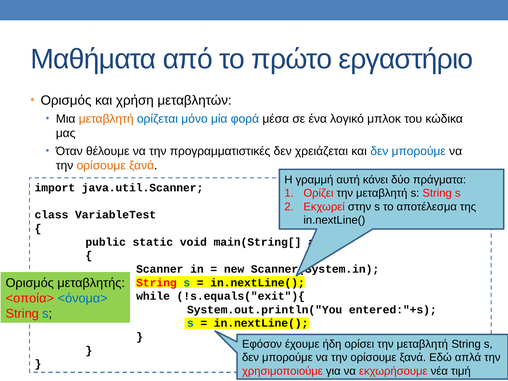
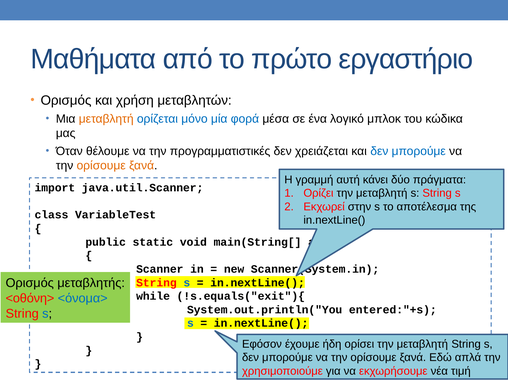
<οποία>: <οποία> -> <οθόνη>
